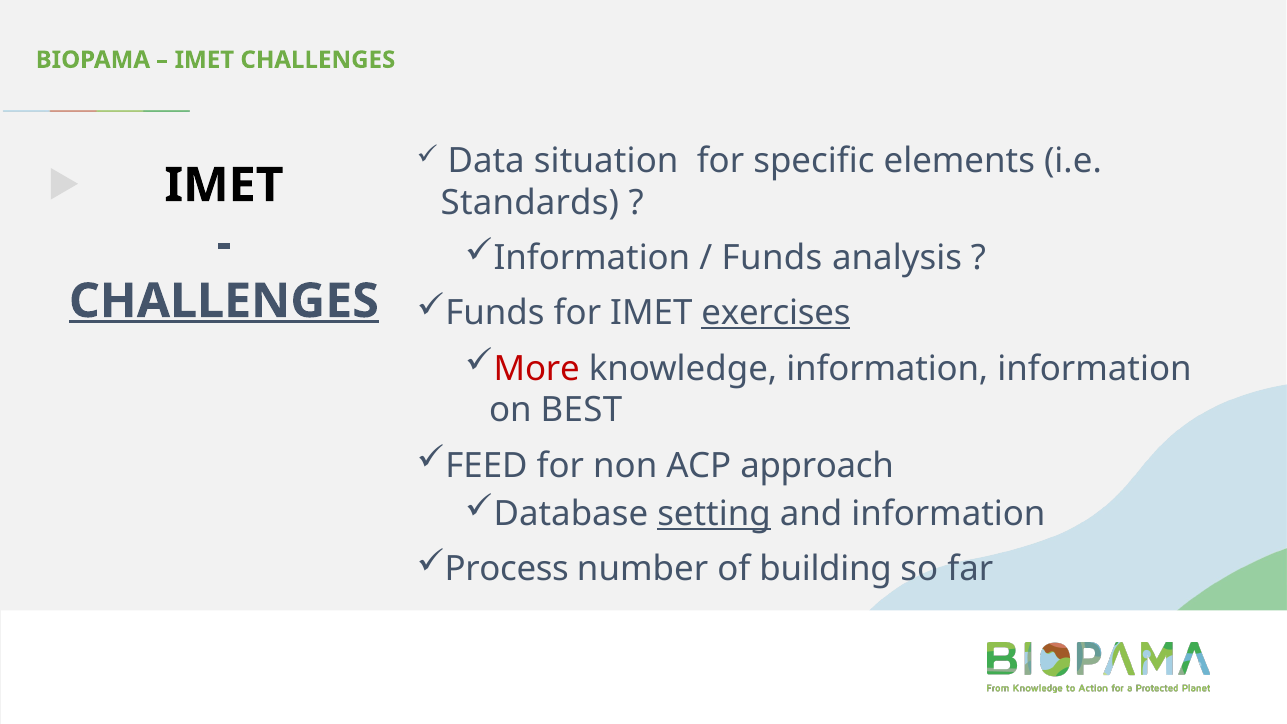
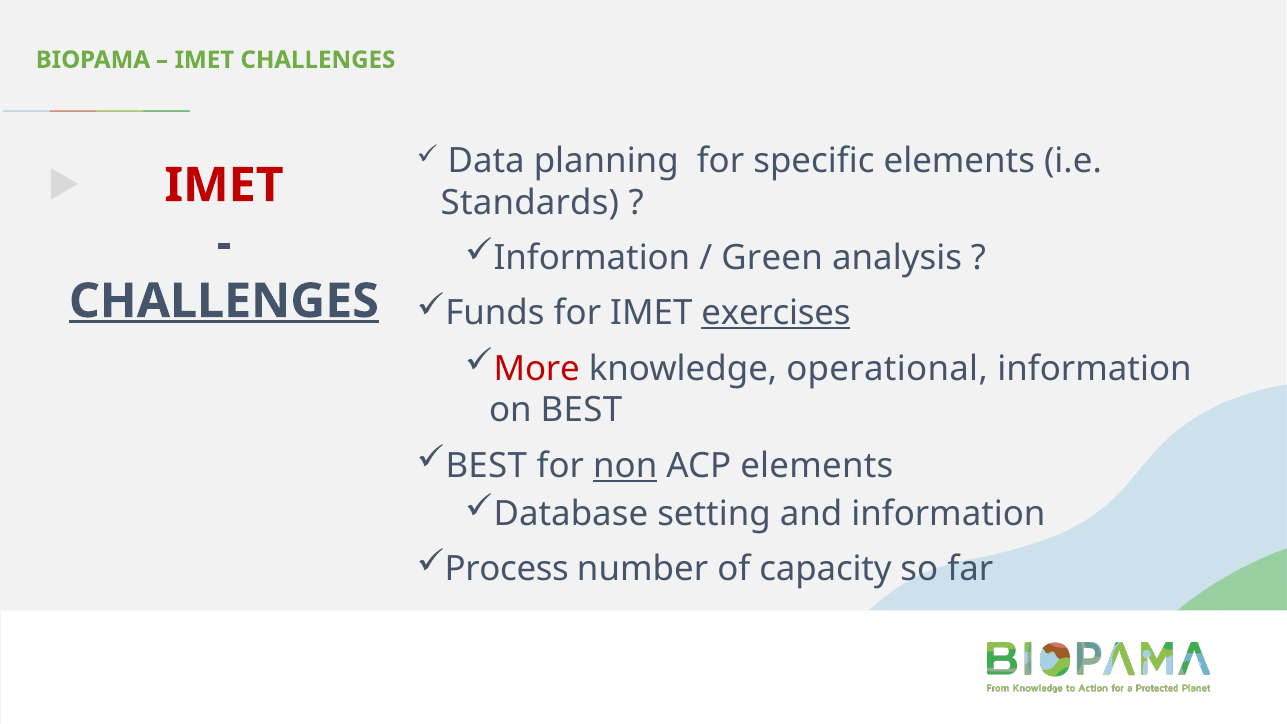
situation: situation -> planning
IMET at (224, 185) colour: black -> red
Funds at (772, 258): Funds -> Green
knowledge information: information -> operational
FEED at (486, 466): FEED -> BEST
non underline: none -> present
ACP approach: approach -> elements
setting underline: present -> none
building: building -> capacity
